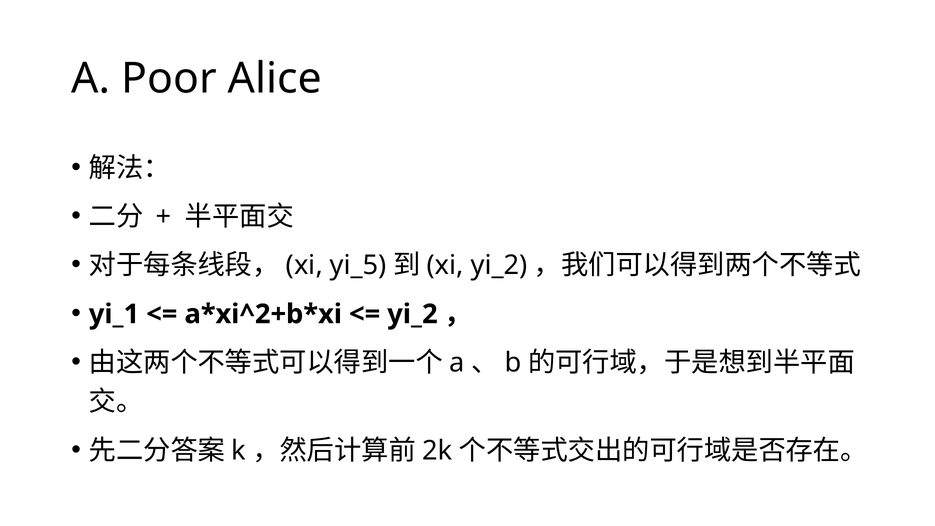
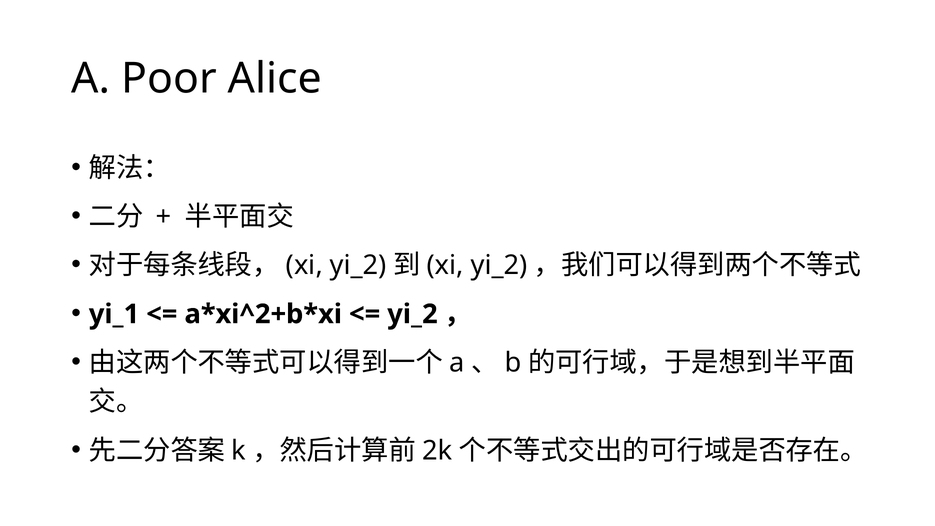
yi_5 at (358, 265): yi_5 -> yi_2
